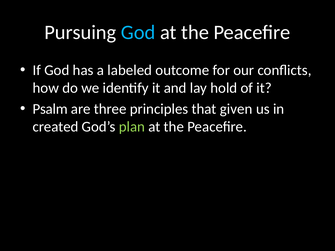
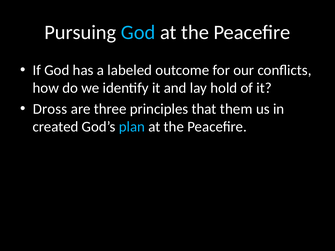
Psalm: Psalm -> Dross
given: given -> them
plan colour: light green -> light blue
